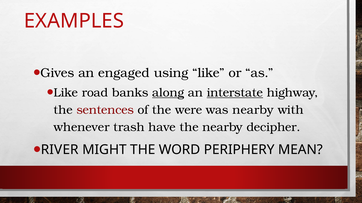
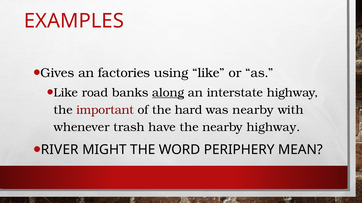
engaged: engaged -> factories
interstate underline: present -> none
sentences: sentences -> important
were: were -> hard
nearby decipher: decipher -> highway
